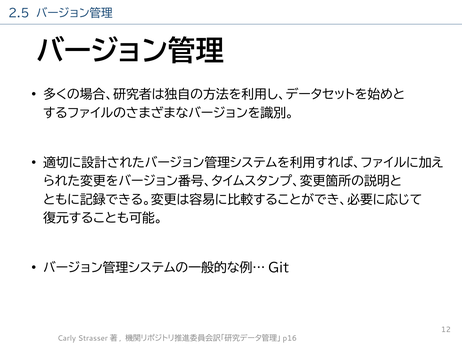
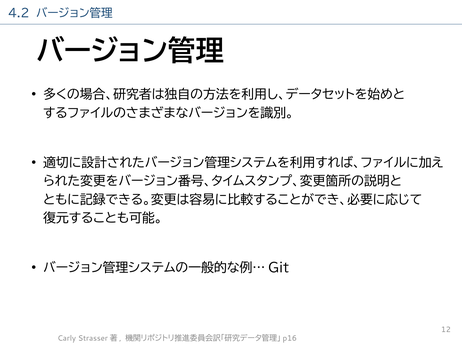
2.5: 2.5 -> 4.2
